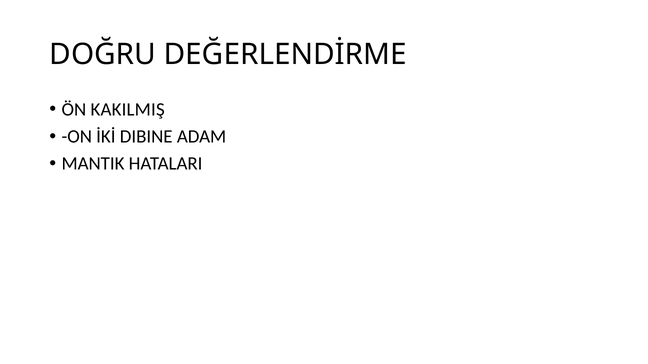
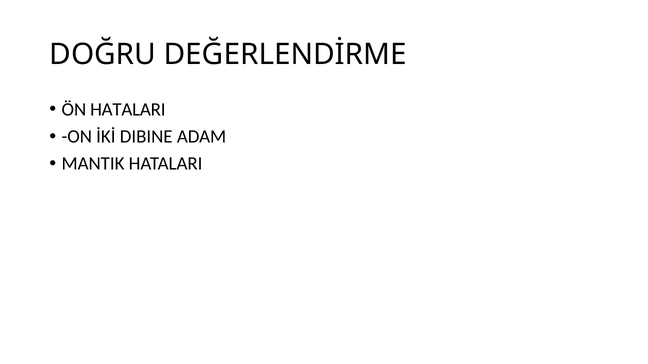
ÖN KAKILMIŞ: KAKILMIŞ -> HATALARI
